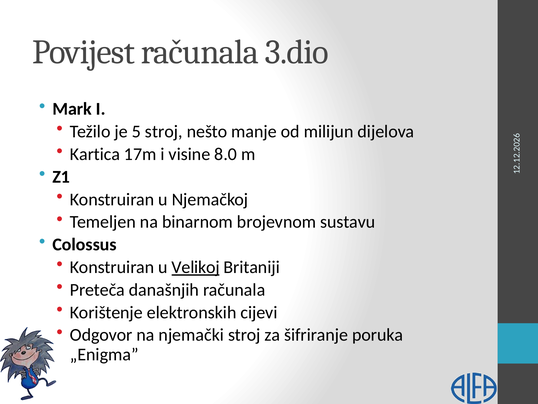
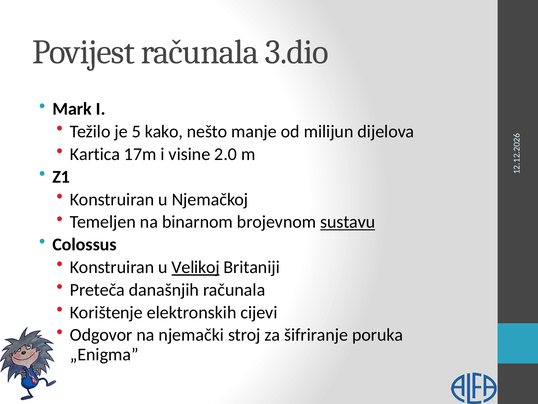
5 stroj: stroj -> kako
8.0: 8.0 -> 2.0
sustavu underline: none -> present
